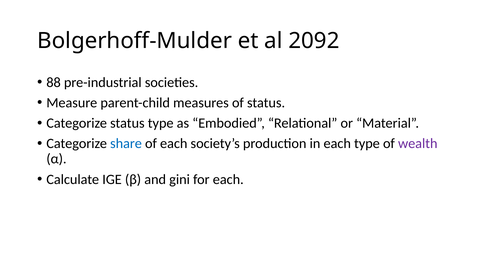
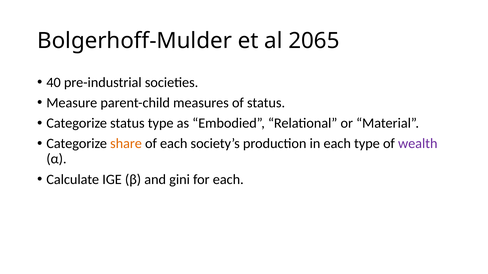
2092: 2092 -> 2065
88: 88 -> 40
share colour: blue -> orange
